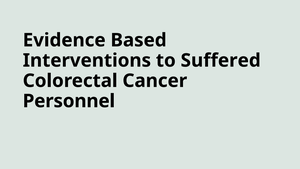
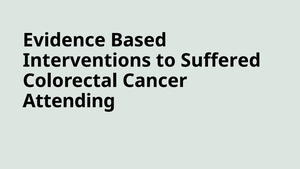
Personnel: Personnel -> Attending
